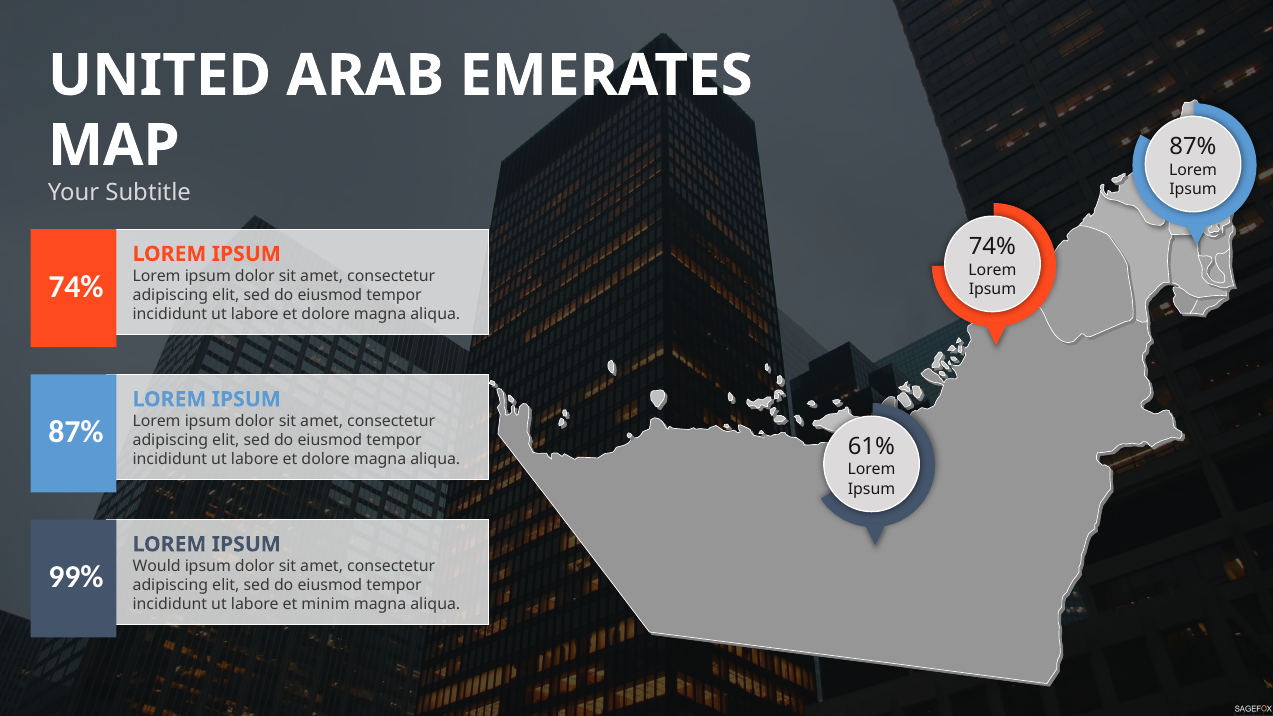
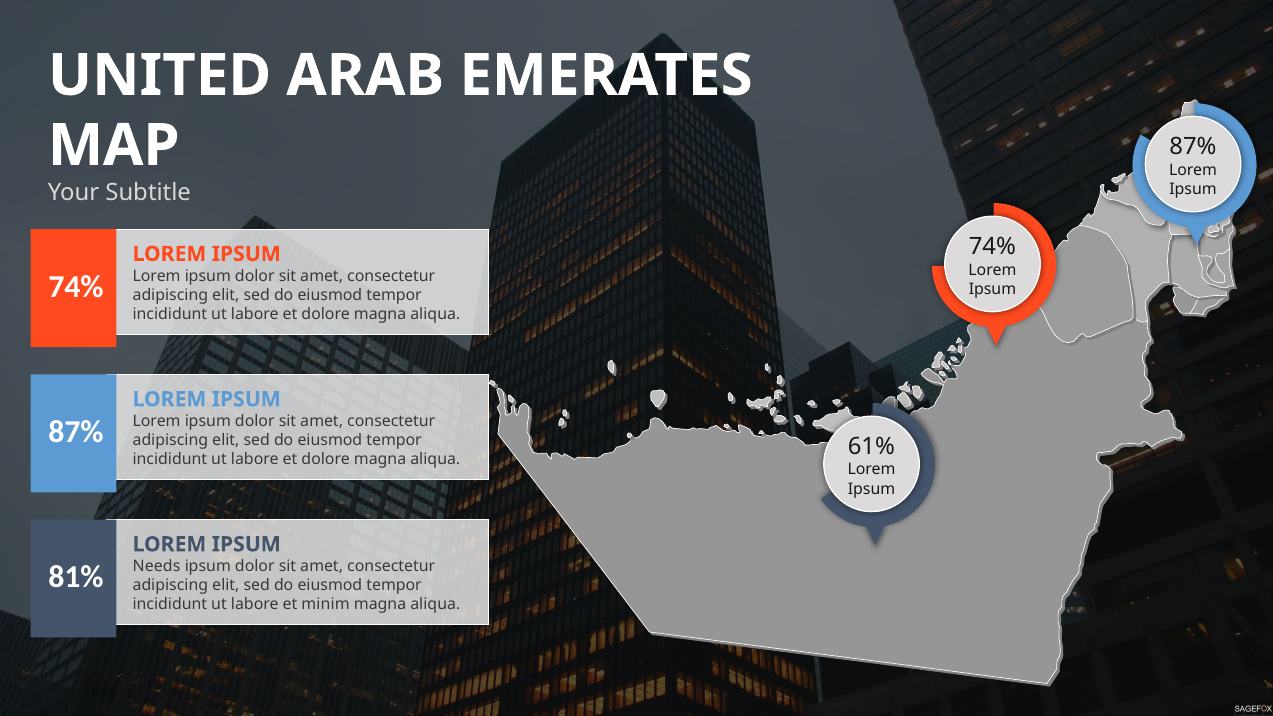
Would: Would -> Needs
99%: 99% -> 81%
